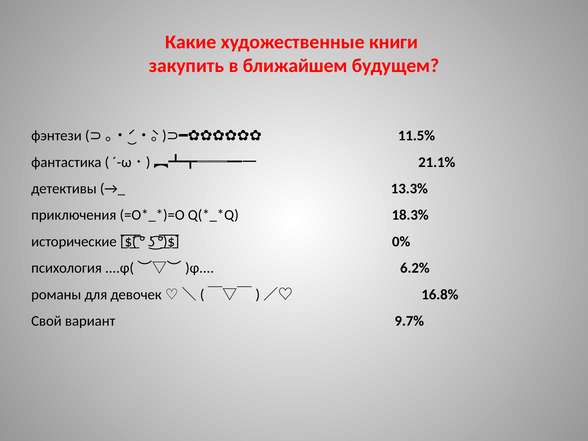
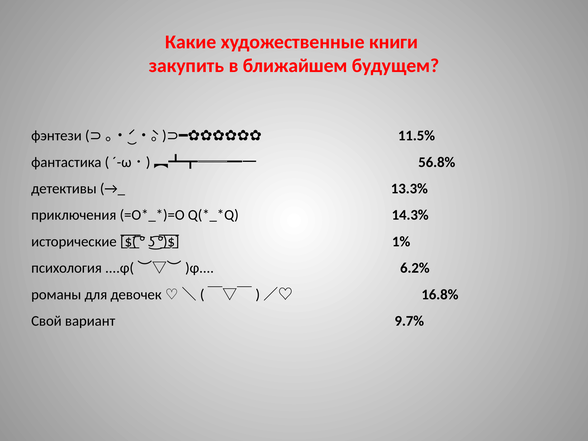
21.1%: 21.1% -> 56.8%
18.3%: 18.3% -> 14.3%
0%: 0% -> 1%
